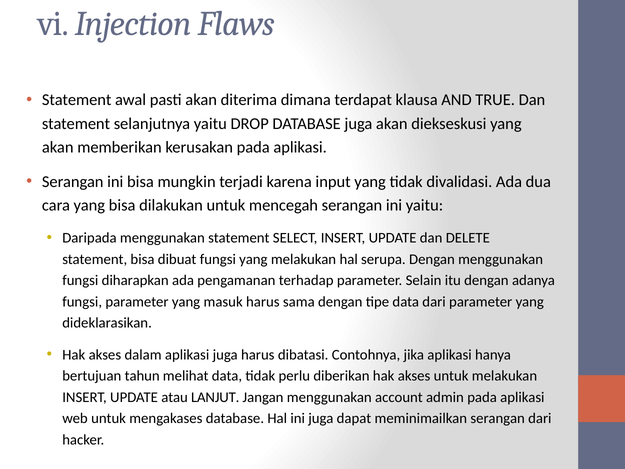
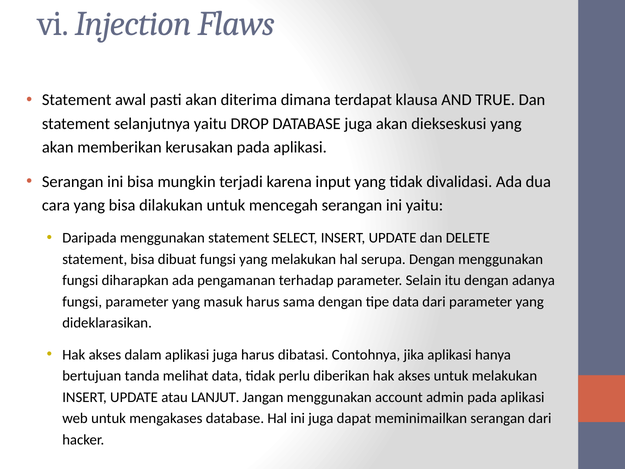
tahun: tahun -> tanda
